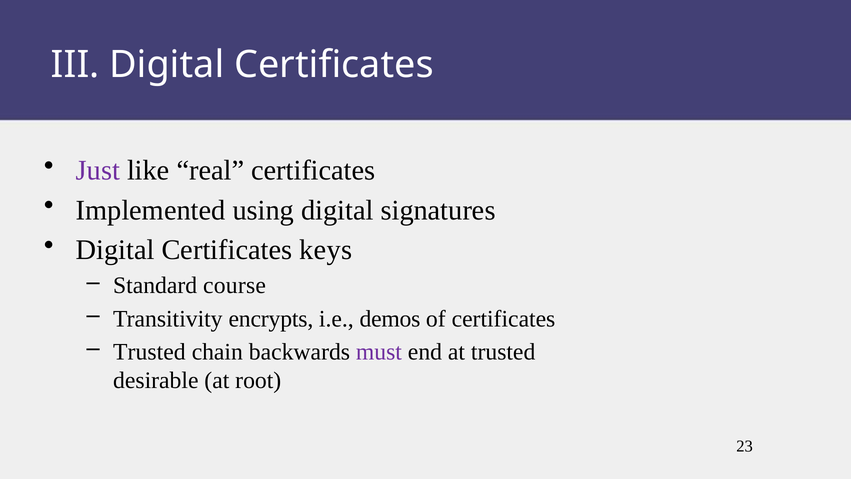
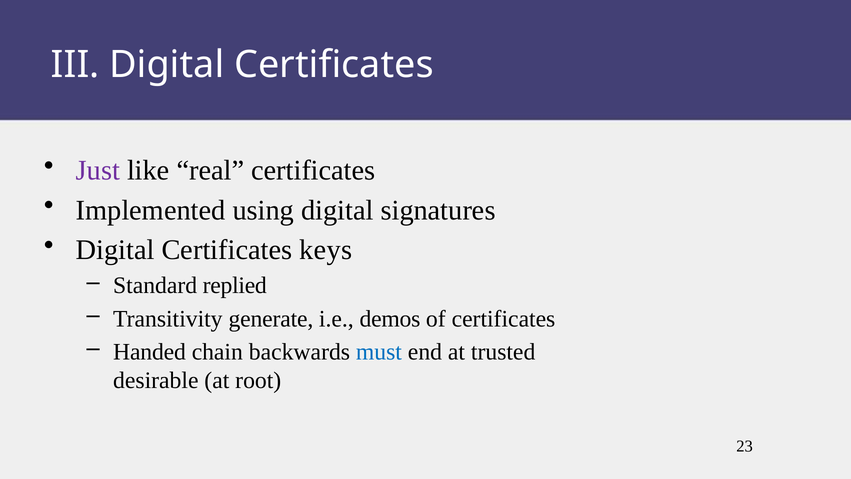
course: course -> replied
encrypts: encrypts -> generate
Trusted at (149, 352): Trusted -> Handed
must colour: purple -> blue
